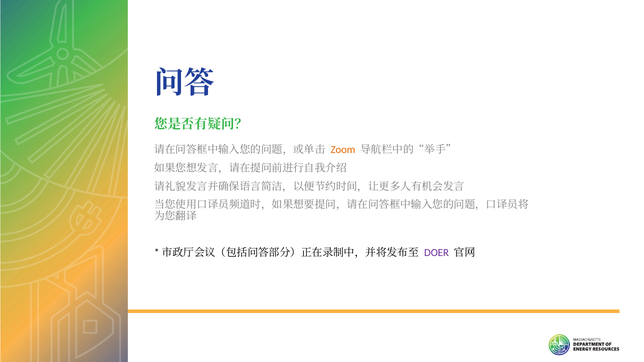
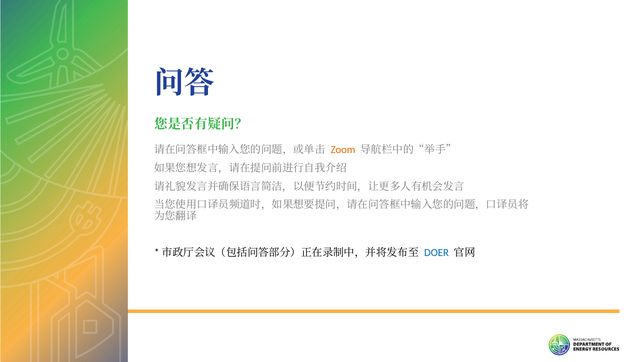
DOER colour: purple -> blue
